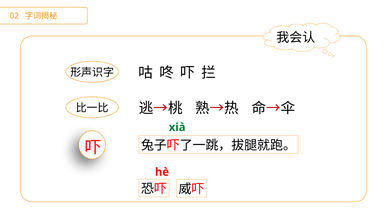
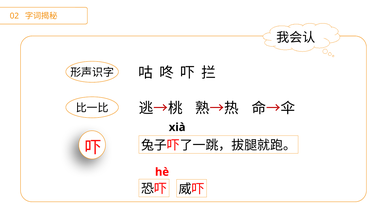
xià colour: green -> black
